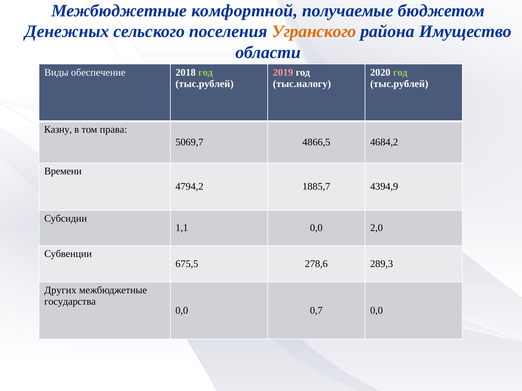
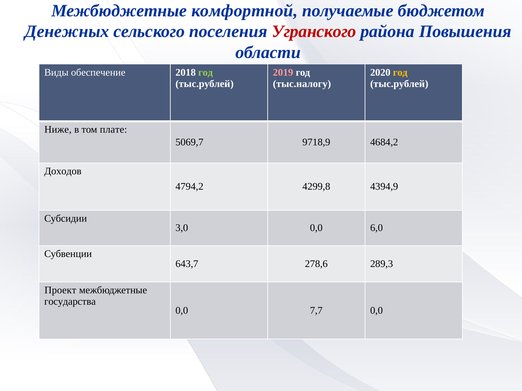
Угранского colour: orange -> red
Имущество: Имущество -> Повышения
год at (400, 73) colour: light green -> yellow
Казну: Казну -> Ниже
права: права -> плате
4866,5: 4866,5 -> 9718,9
Времени: Времени -> Доходов
1885,7: 1885,7 -> 4299,8
1,1: 1,1 -> 3,0
2,0: 2,0 -> 6,0
675,5: 675,5 -> 643,7
Других: Других -> Проект
0,7: 0,7 -> 7,7
